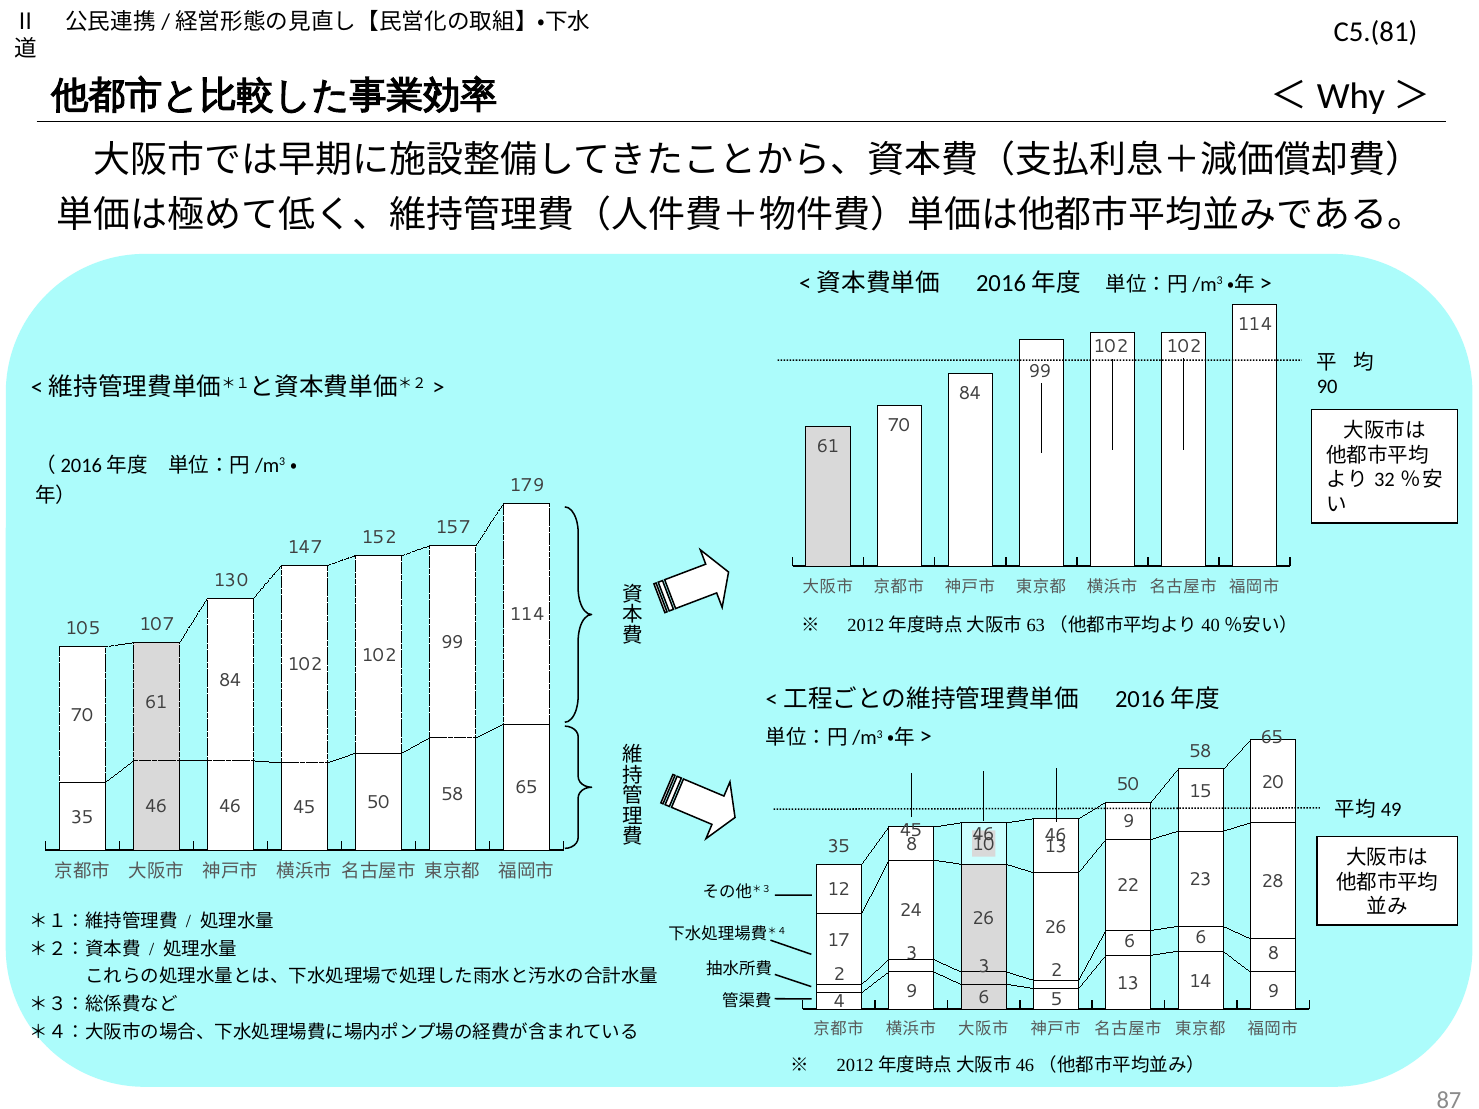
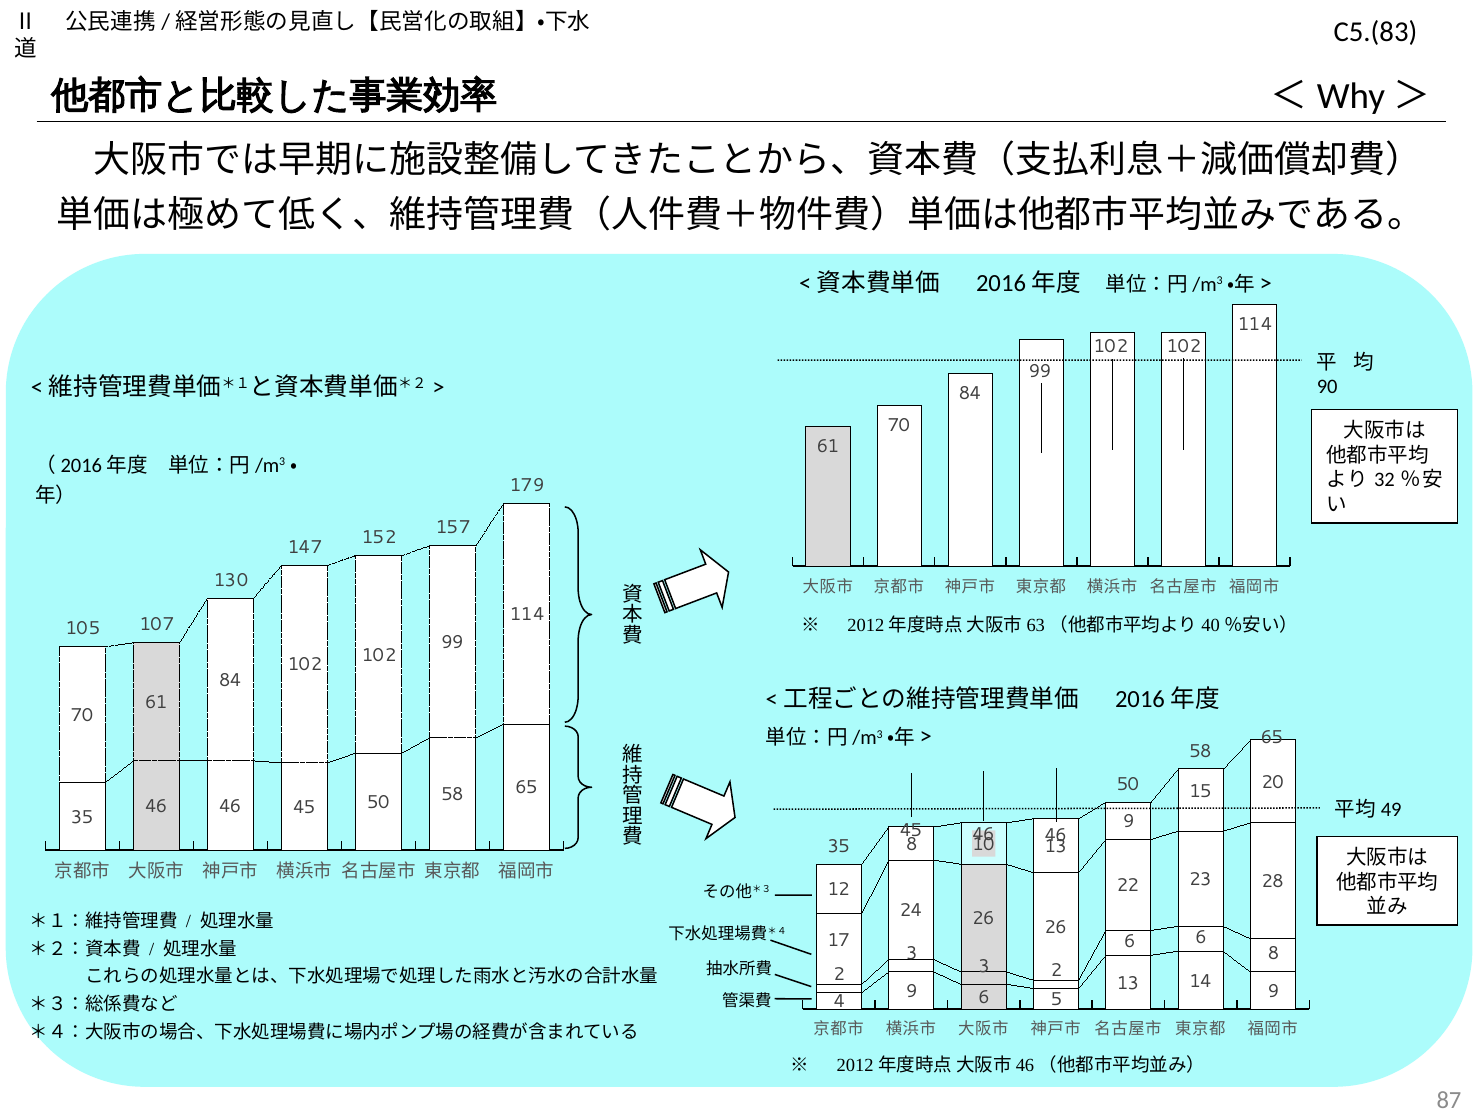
C5.(81: C5.(81 -> C5.(83
